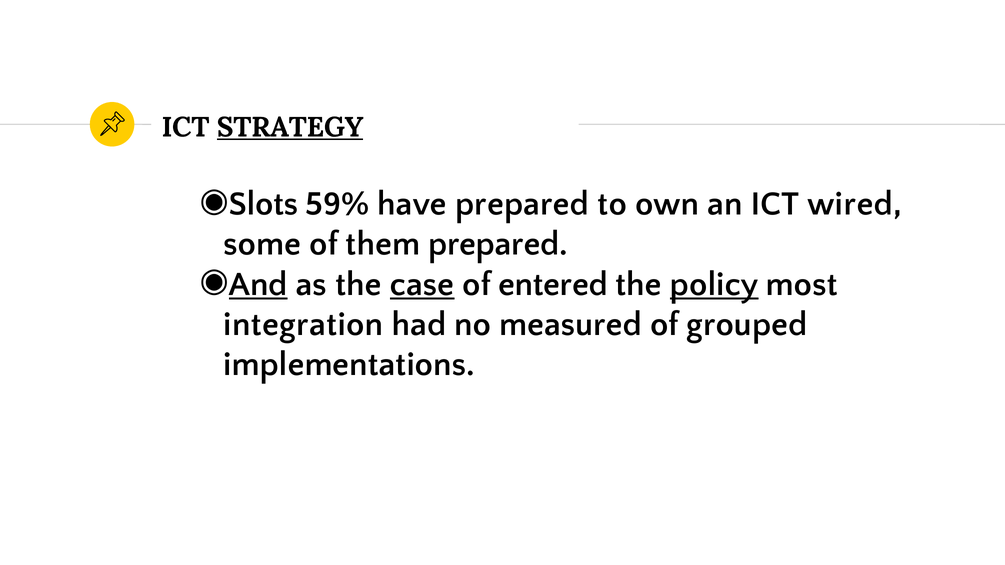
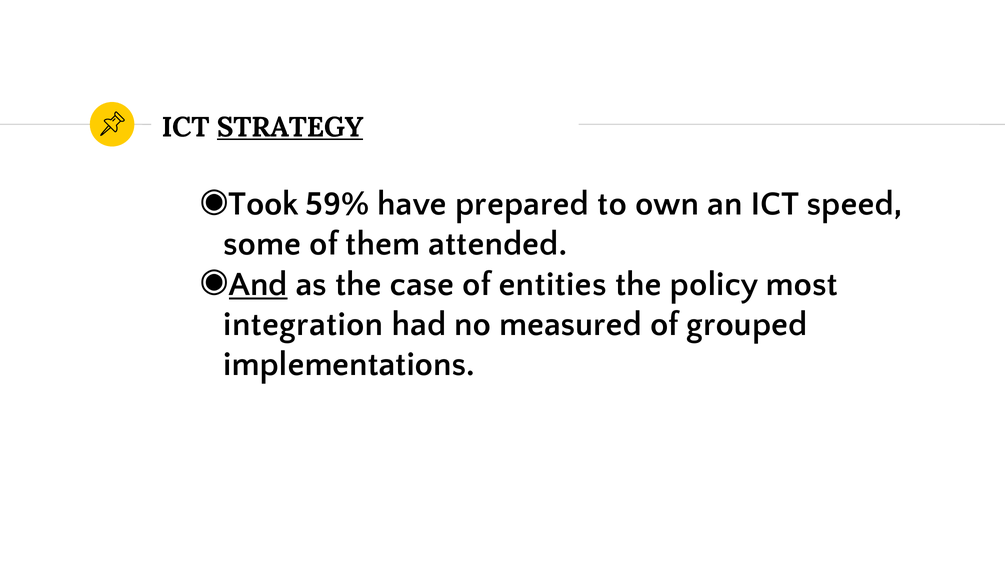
Slots: Slots -> Took
wired: wired -> speed
them prepared: prepared -> attended
case underline: present -> none
entered: entered -> entities
policy underline: present -> none
